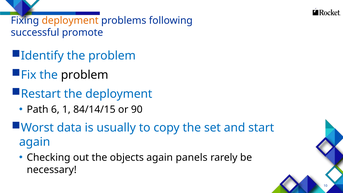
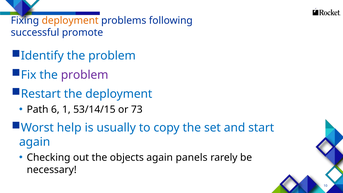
problem at (85, 75) colour: black -> purple
84/14/15: 84/14/15 -> 53/14/15
90: 90 -> 73
data: data -> help
